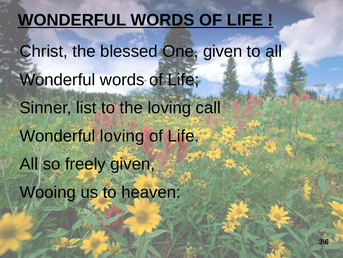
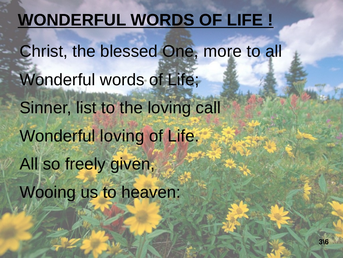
One given: given -> more
